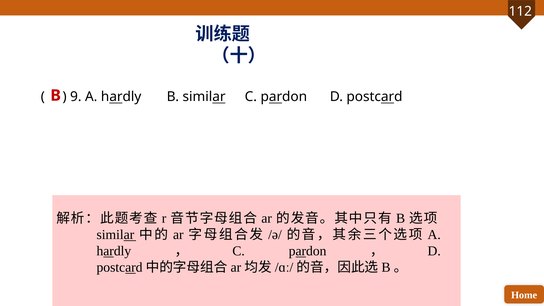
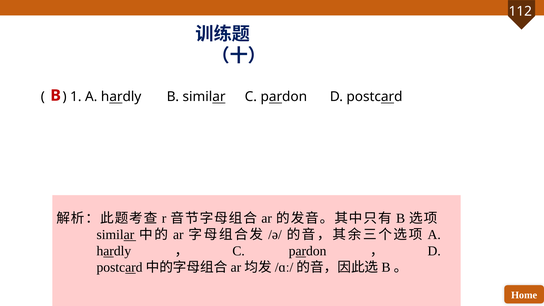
9: 9 -> 1
